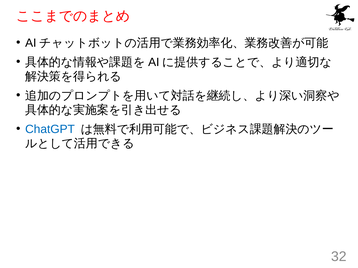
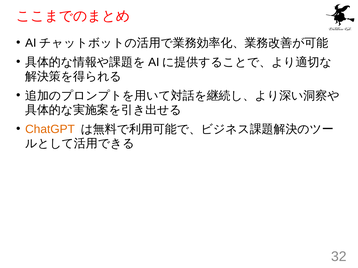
ChatGPT colour: blue -> orange
